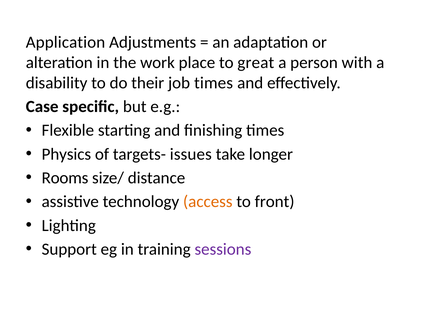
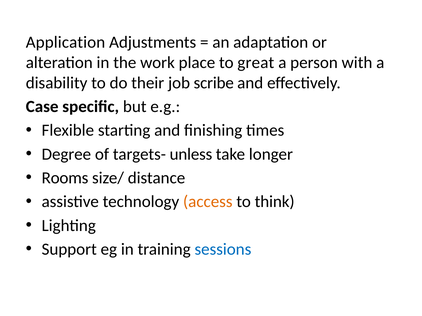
job times: times -> scribe
Physics: Physics -> Degree
issues: issues -> unless
front: front -> think
sessions colour: purple -> blue
